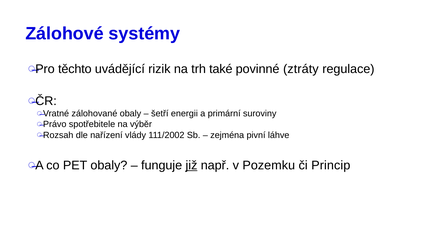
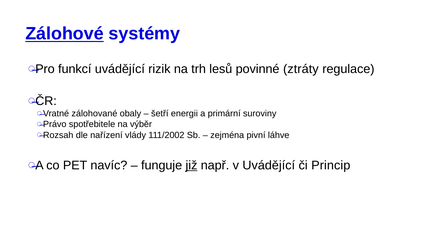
Zálohové underline: none -> present
těchto: těchto -> funkcí
také: také -> lesů
PET obaly: obaly -> navíc
v Pozemku: Pozemku -> Uvádějící
